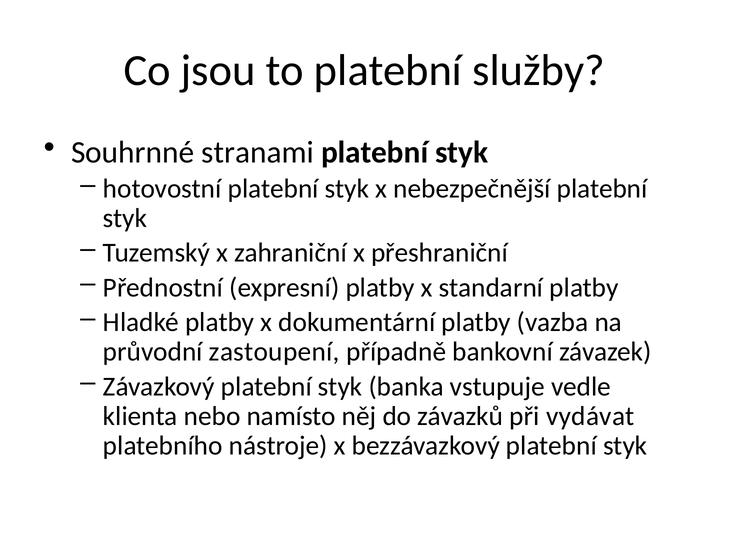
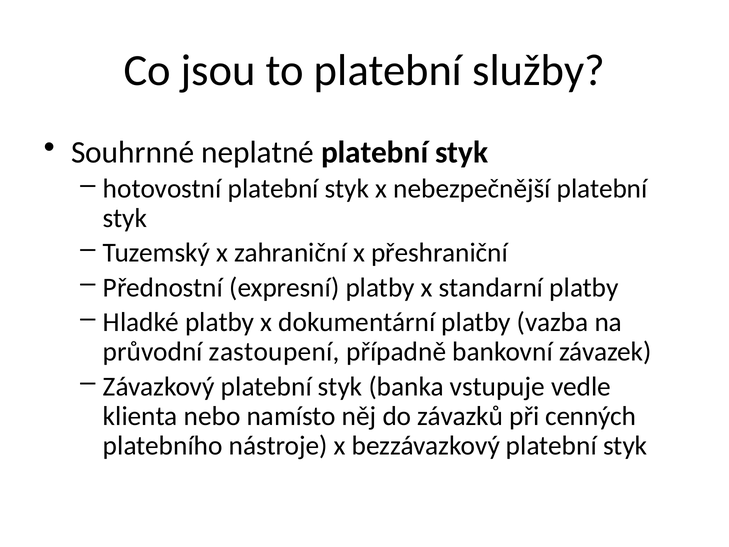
stranami: stranami -> neplatné
vydávat: vydávat -> cenných
